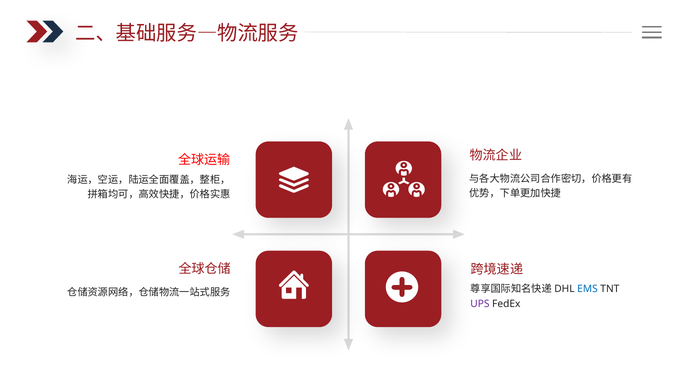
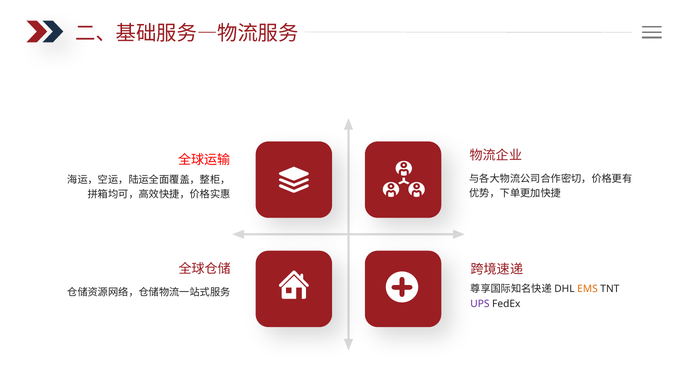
EMS colour: blue -> orange
